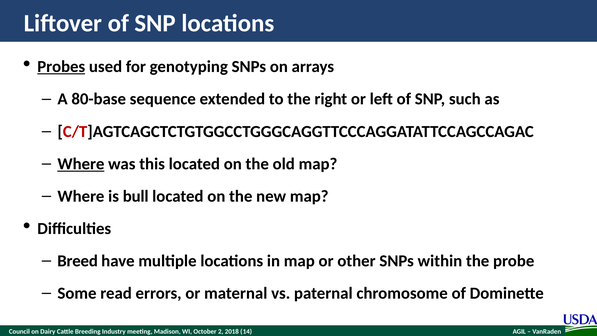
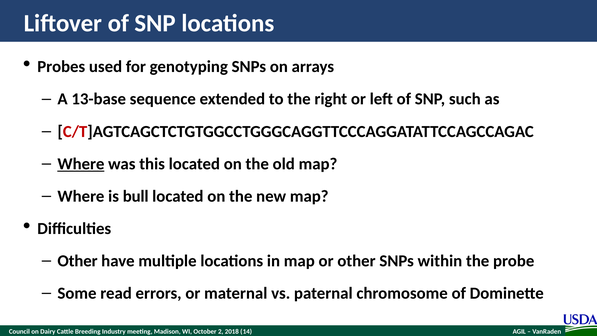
Probes underline: present -> none
80-base: 80-base -> 13-base
Breed at (78, 261): Breed -> Other
